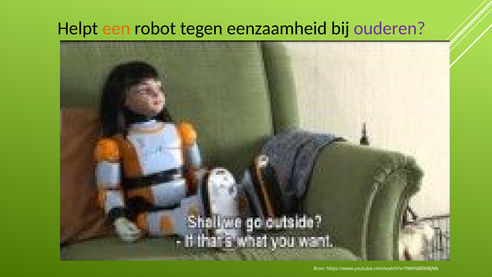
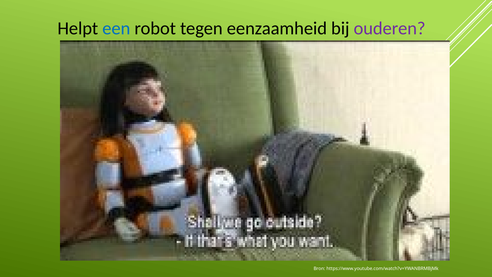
een colour: orange -> blue
